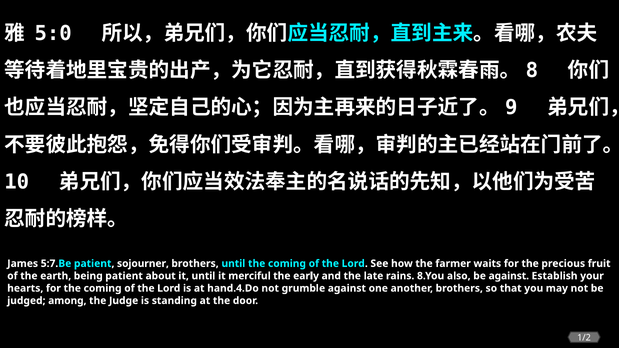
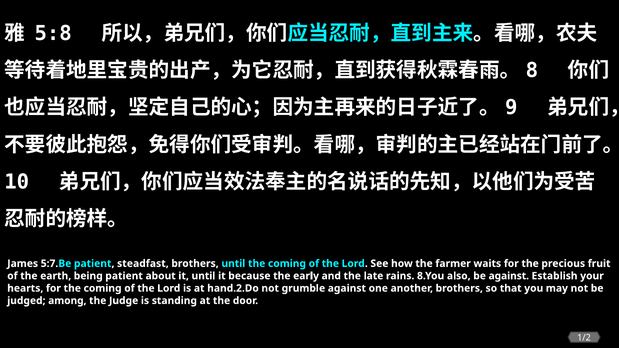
5:0: 5:0 -> 5:8
sojourner: sojourner -> steadfast
merciful: merciful -> because
hand.4.Do: hand.4.Do -> hand.2.Do
